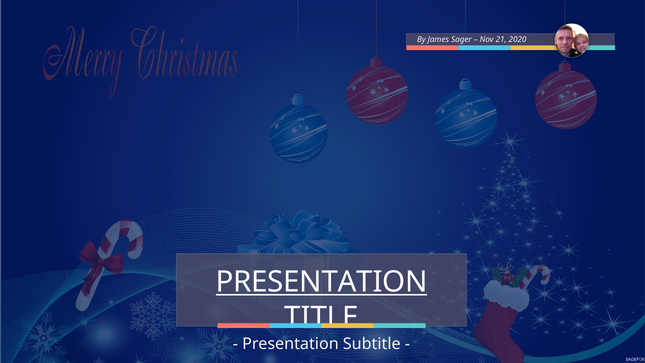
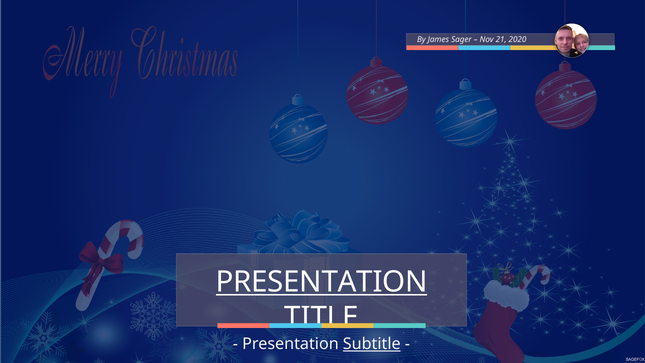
Subtitle underline: none -> present
